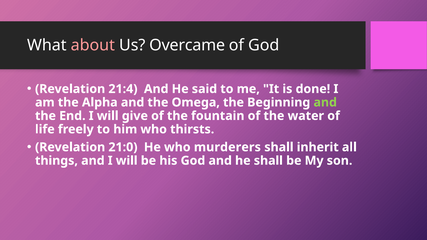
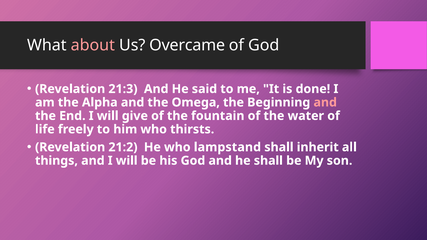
21:4: 21:4 -> 21:3
and at (325, 102) colour: light green -> pink
21:0: 21:0 -> 21:2
murderers: murderers -> lampstand
